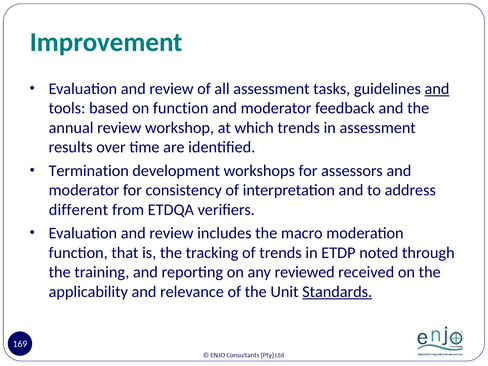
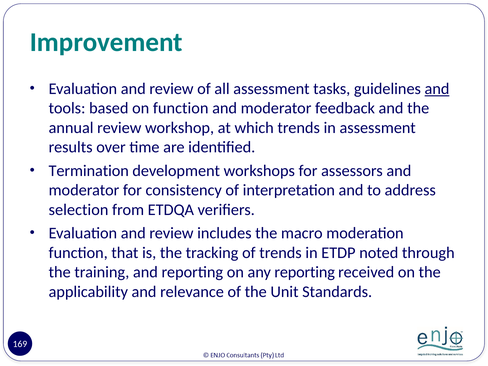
different: different -> selection
any reviewed: reviewed -> reporting
Standards underline: present -> none
